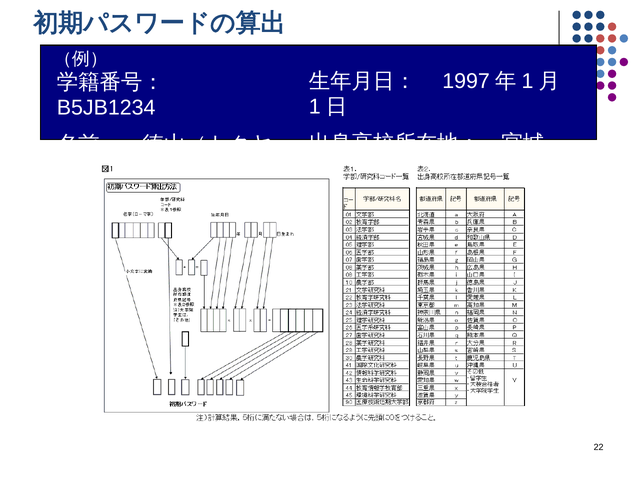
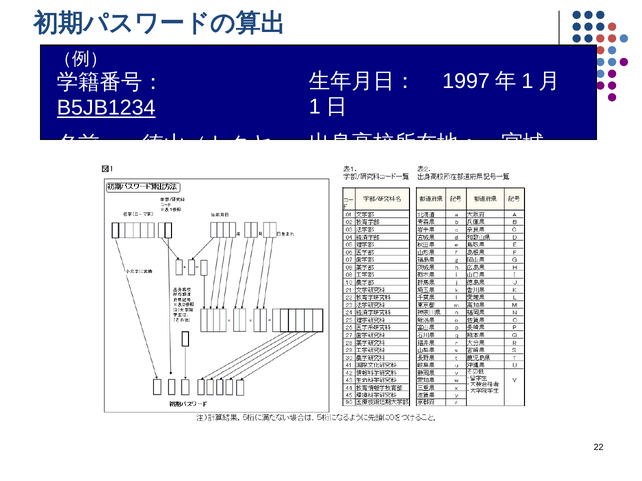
B5JB1234 underline: none -> present
